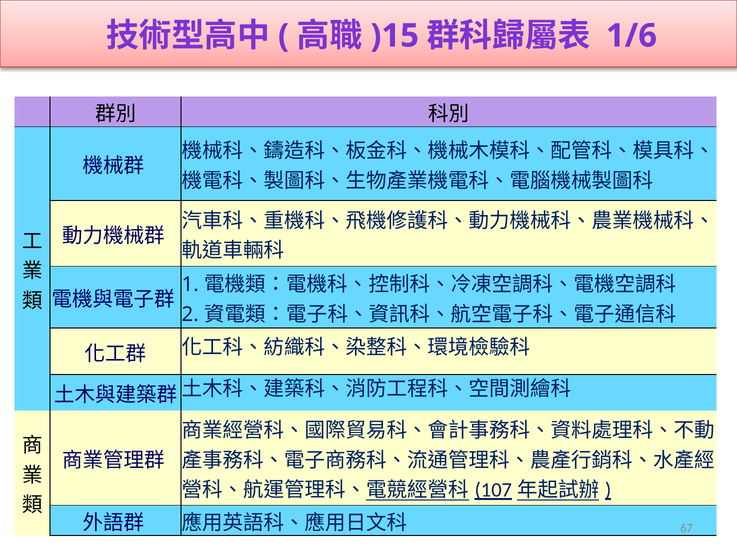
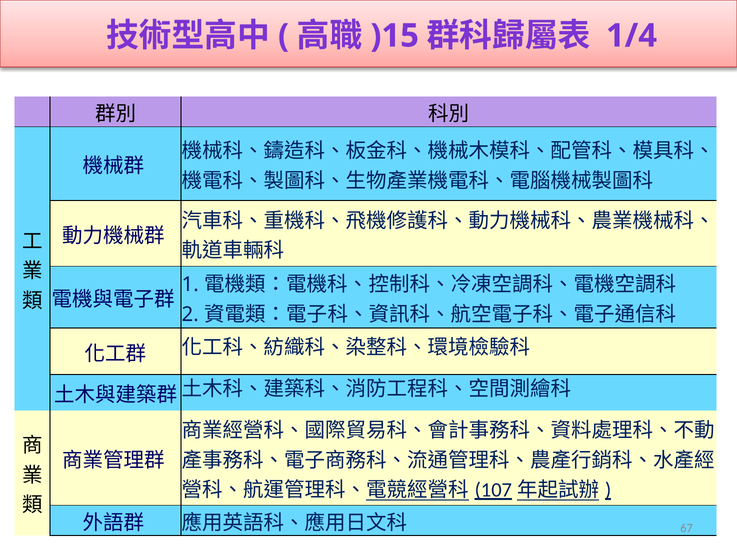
1/6: 1/6 -> 1/4
